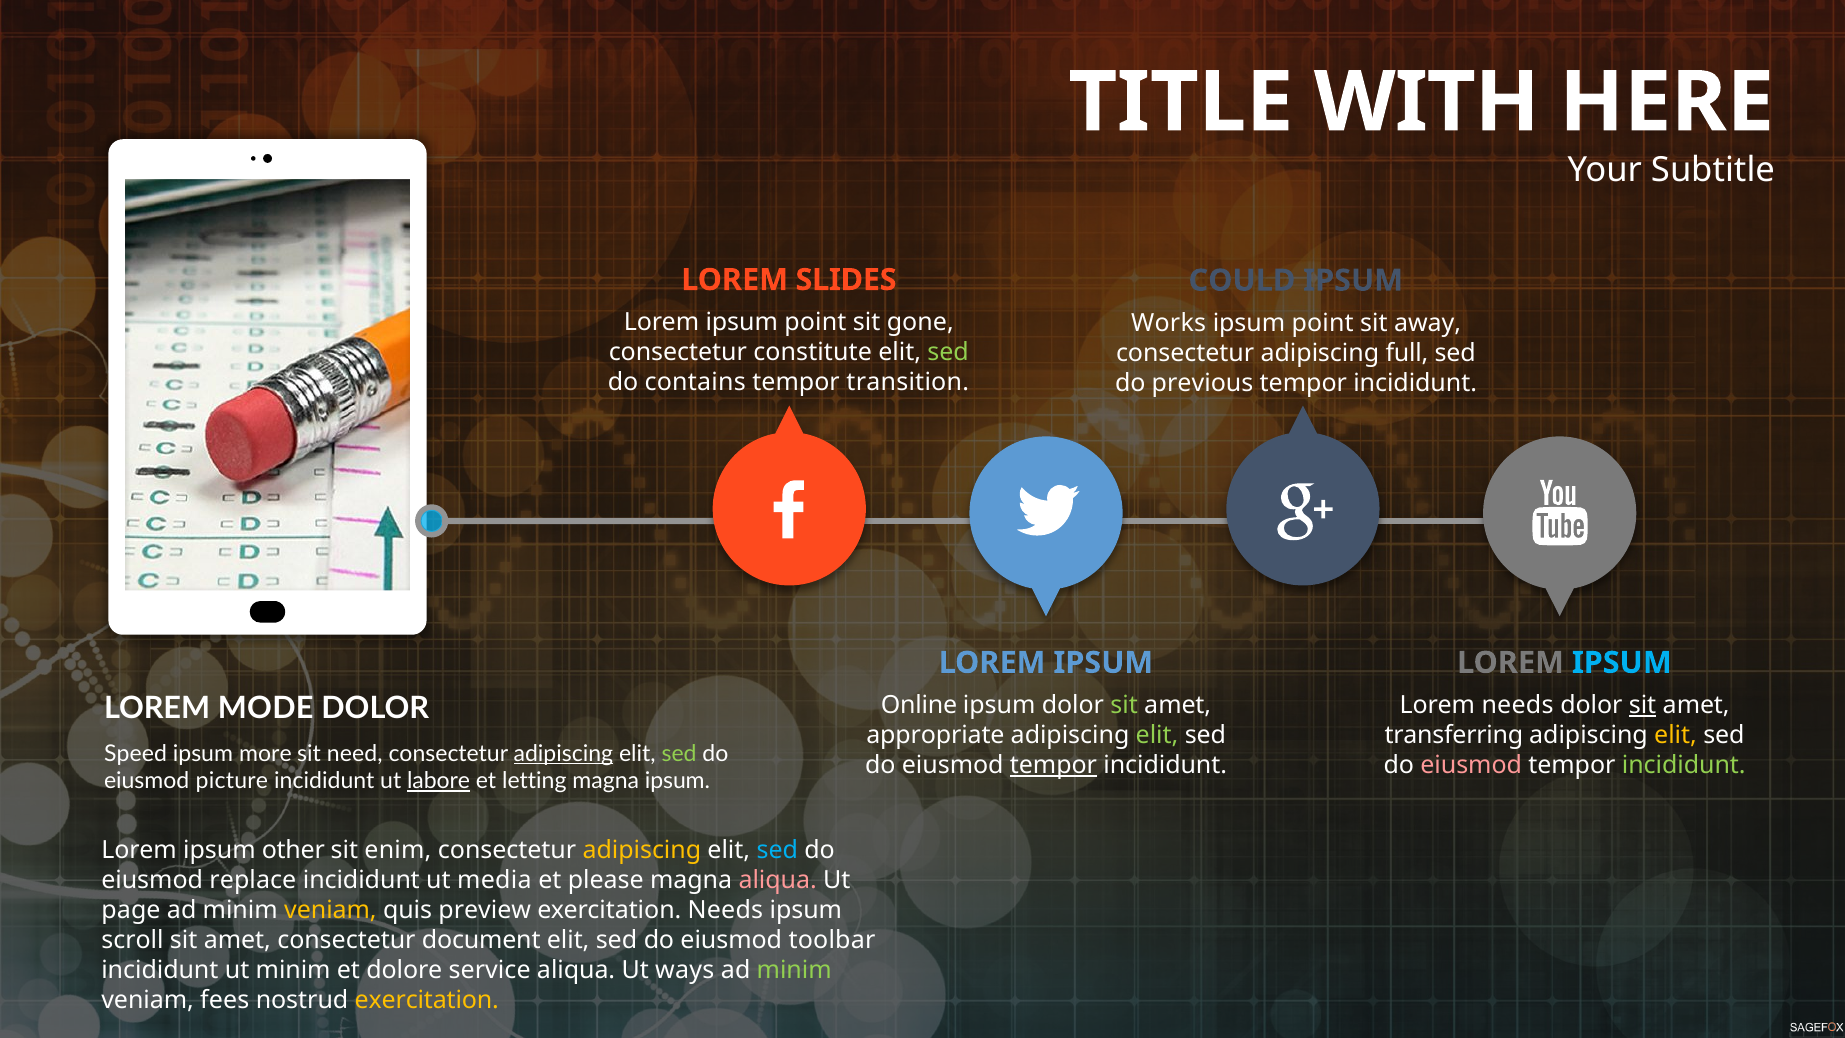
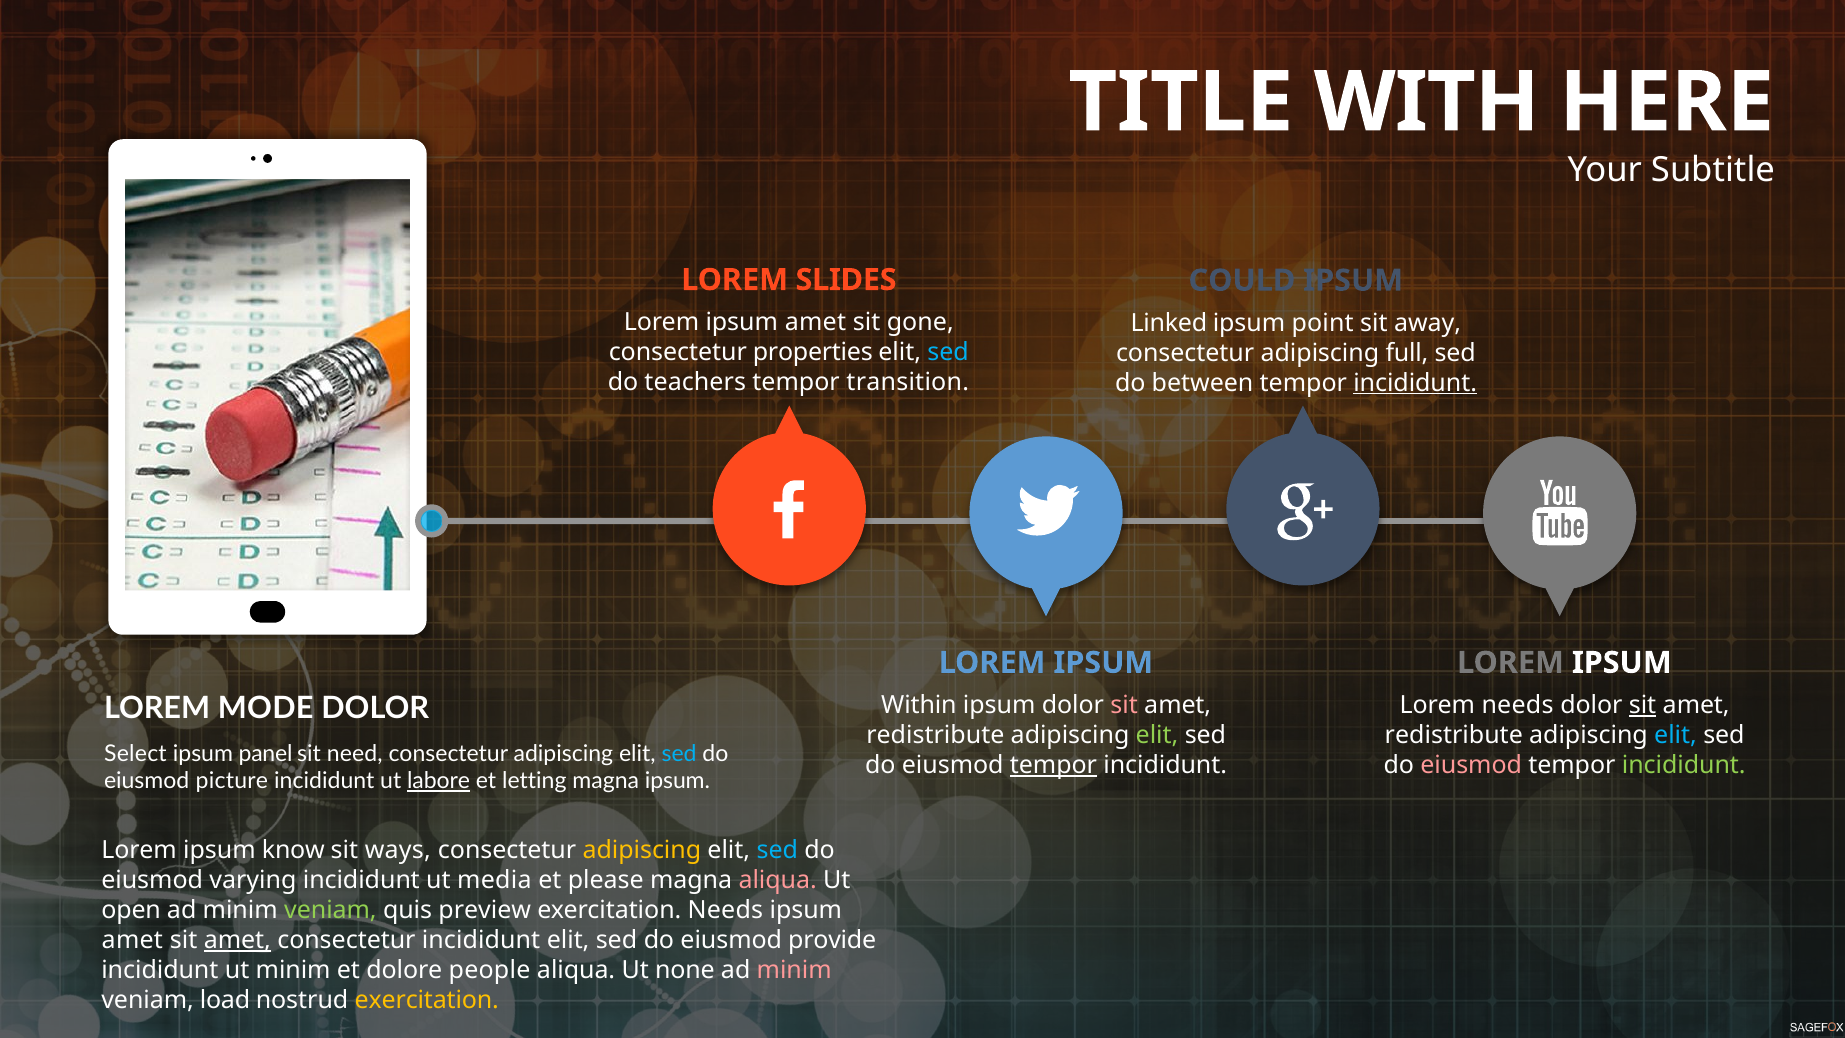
Lorem ipsum point: point -> amet
Works: Works -> Linked
constitute: constitute -> properties
sed at (948, 352) colour: light green -> light blue
contains: contains -> teachers
previous: previous -> between
incididunt at (1415, 383) underline: none -> present
IPSUM at (1622, 663) colour: light blue -> white
Online: Online -> Within
sit at (1124, 705) colour: light green -> pink
appropriate at (935, 735): appropriate -> redistribute
transferring at (1454, 735): transferring -> redistribute
elit at (1676, 735) colour: yellow -> light blue
Speed: Speed -> Select
more: more -> panel
adipiscing at (563, 753) underline: present -> none
sed at (679, 753) colour: light green -> light blue
other: other -> know
enim: enim -> ways
replace: replace -> varying
page: page -> open
veniam at (330, 910) colour: yellow -> light green
scroll at (133, 940): scroll -> amet
amet at (237, 940) underline: none -> present
consectetur document: document -> incididunt
toolbar: toolbar -> provide
service: service -> people
ways: ways -> none
minim at (794, 970) colour: light green -> pink
fees: fees -> load
